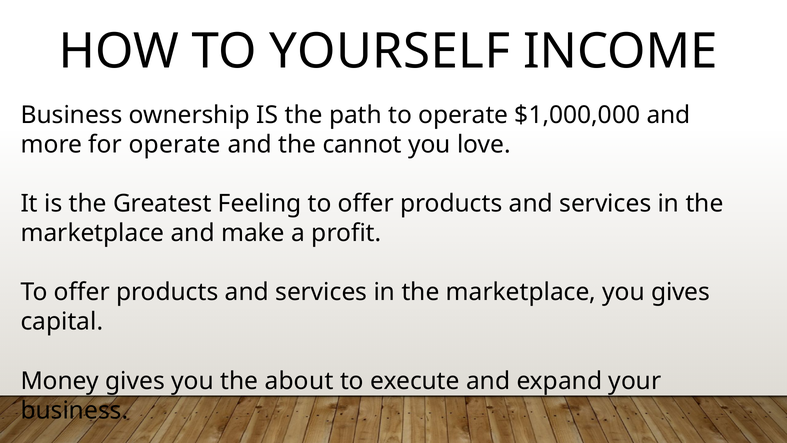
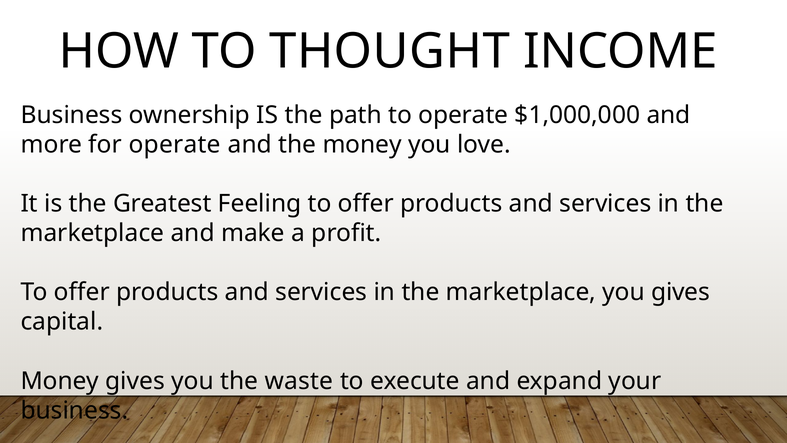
YOURSELF: YOURSELF -> THOUGHT
the cannot: cannot -> money
about: about -> waste
